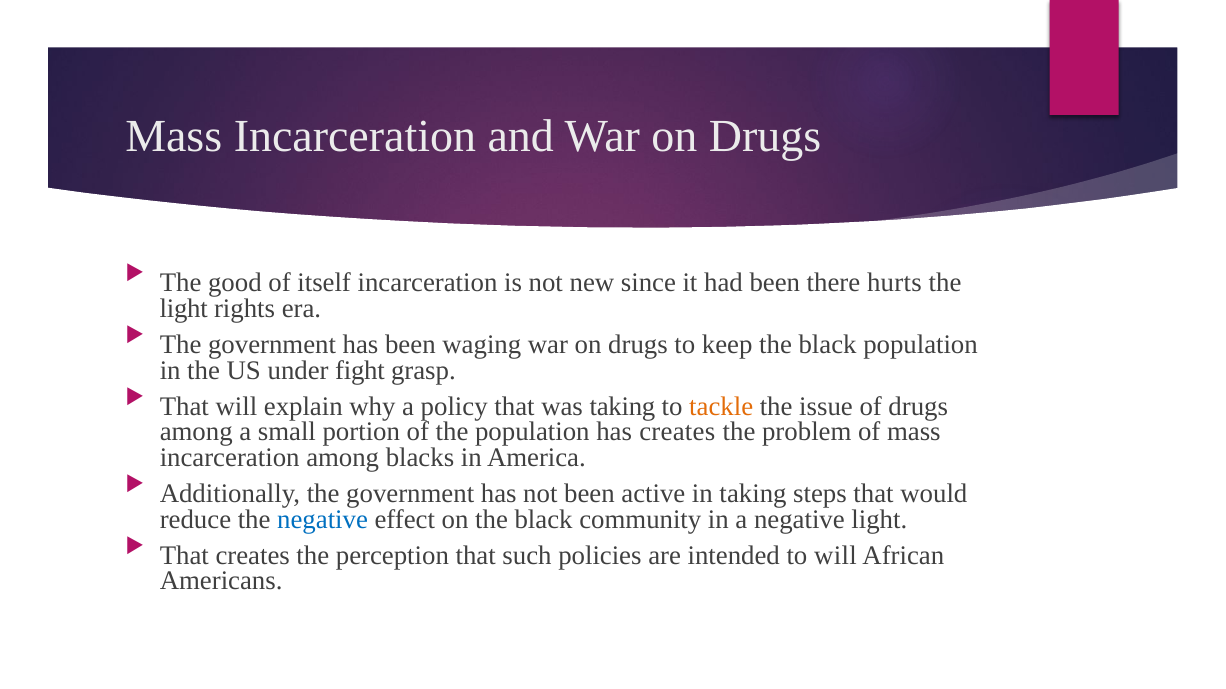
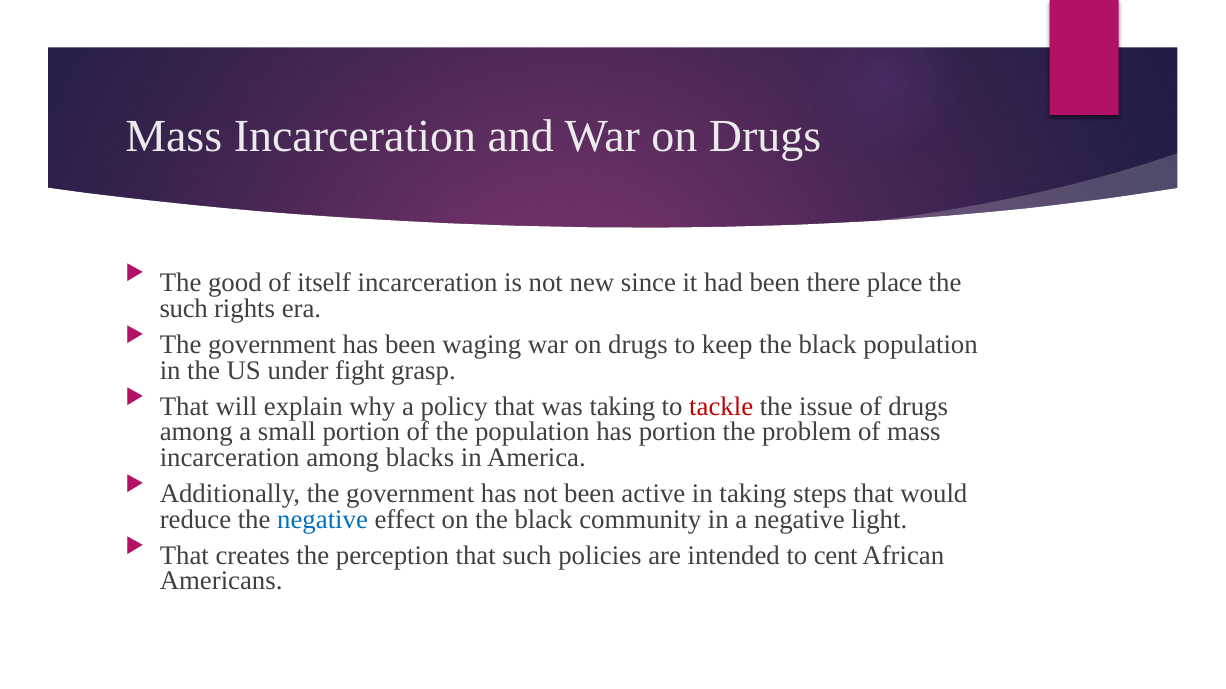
hurts: hurts -> place
light at (184, 309): light -> such
tackle colour: orange -> red
has creates: creates -> portion
to will: will -> cent
